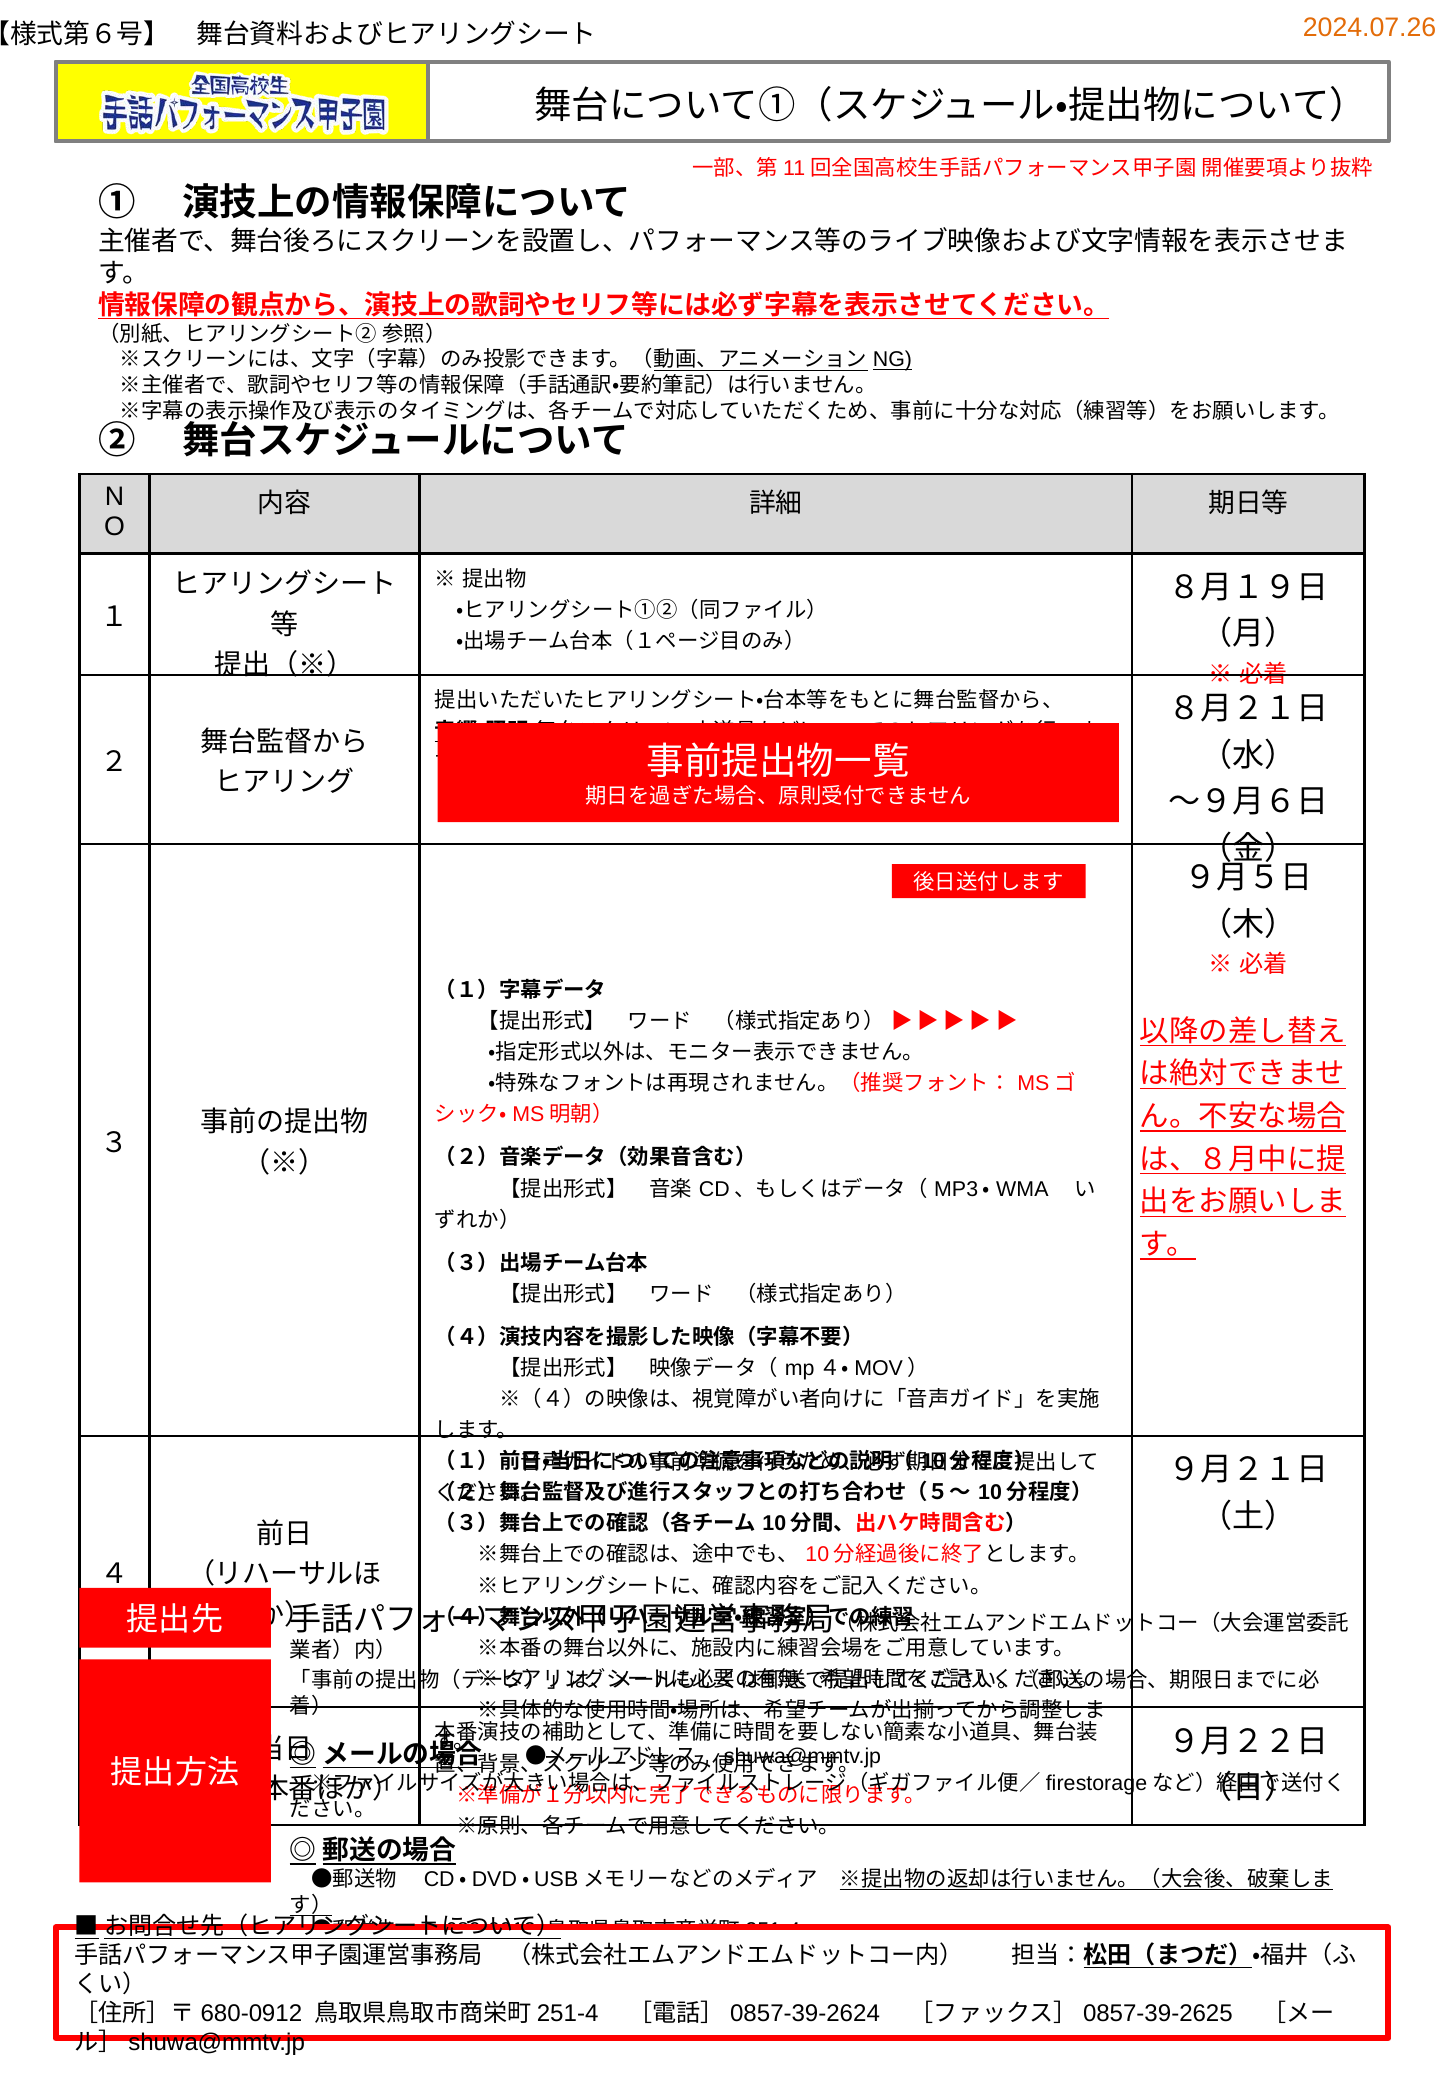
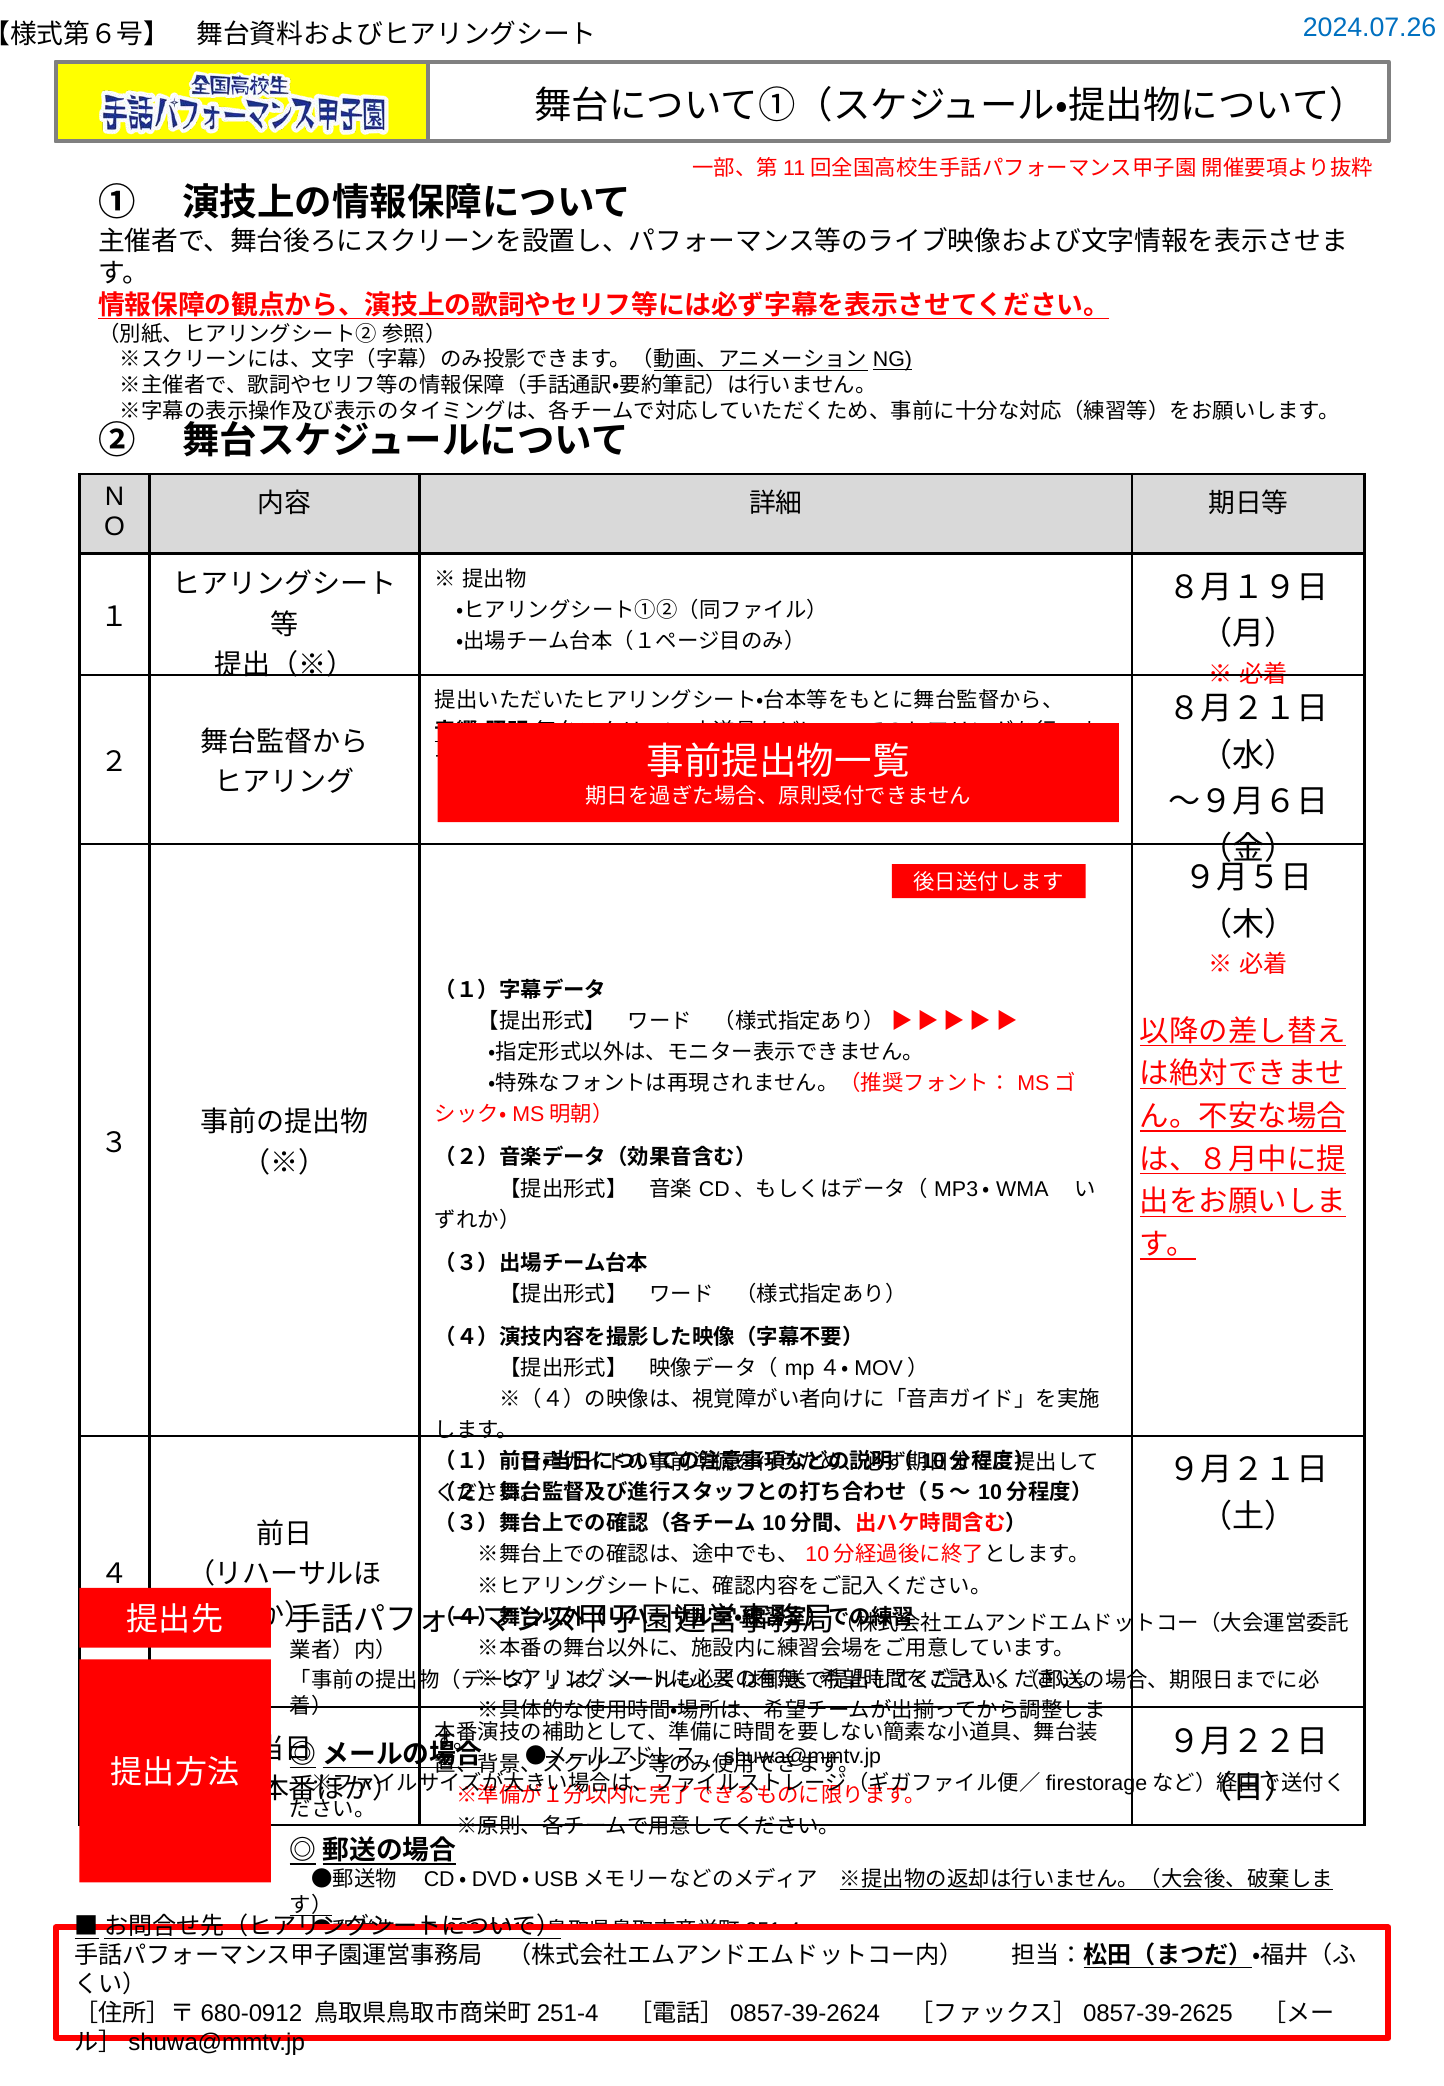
2024.07.26 colour: orange -> blue
